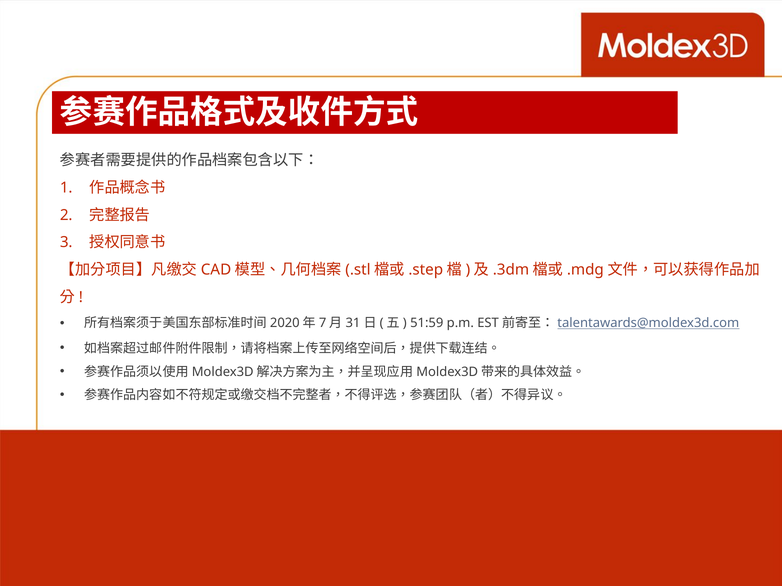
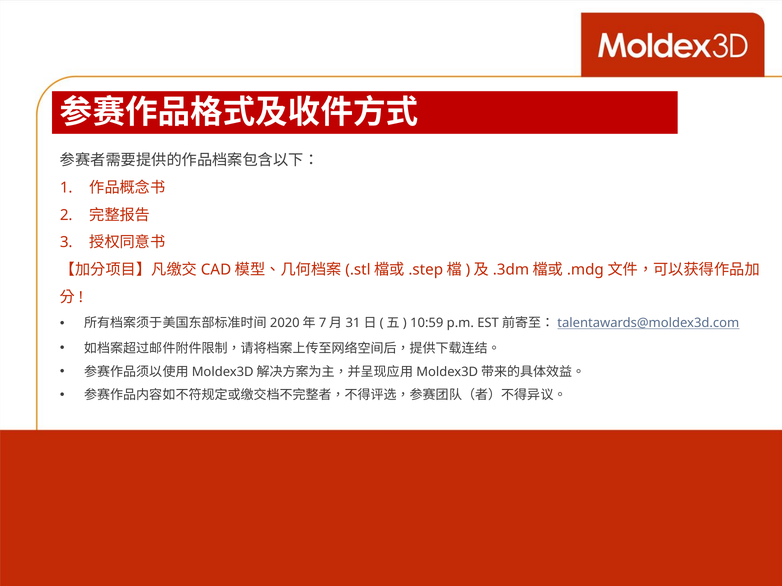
51:59: 51:59 -> 10:59
